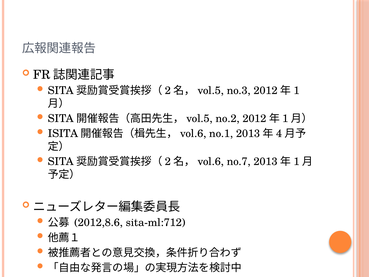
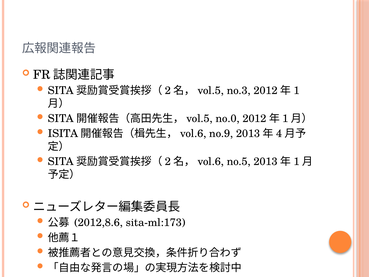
no.2: no.2 -> no.0
no.1: no.1 -> no.9
no.7: no.7 -> no.5
sita-ml:712: sita-ml:712 -> sita-ml:173
